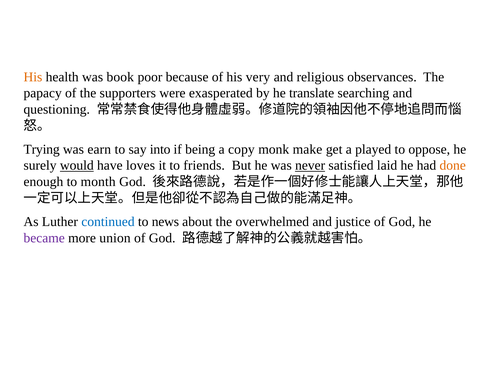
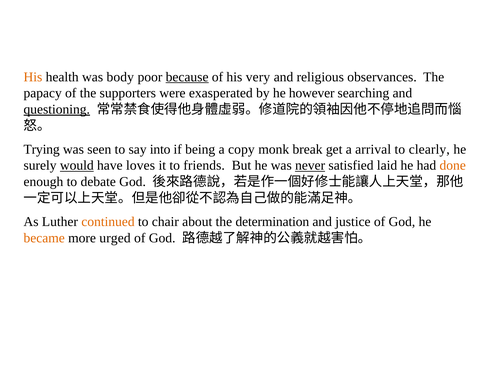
book: book -> body
because underline: none -> present
translate: translate -> however
questioning underline: none -> present
earn: earn -> seen
make: make -> break
played: played -> arrival
oppose: oppose -> clearly
month: month -> debate
continued colour: blue -> orange
news: news -> chair
overwhelmed: overwhelmed -> determination
became colour: purple -> orange
union: union -> urged
